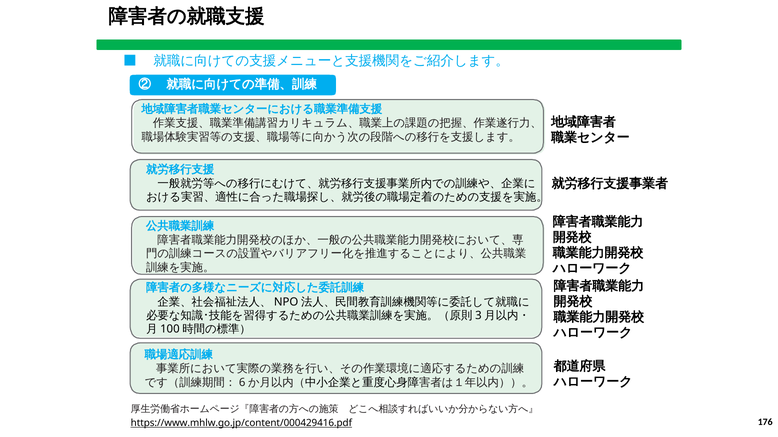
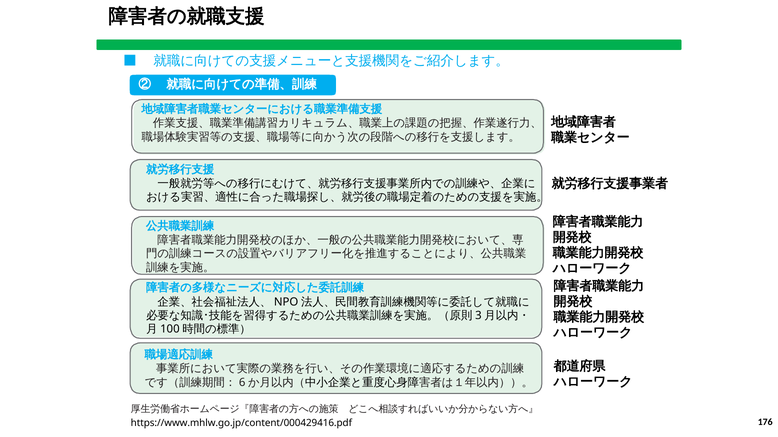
https://www.mhlw.go.jp/content/000429416.pdf underline: present -> none
